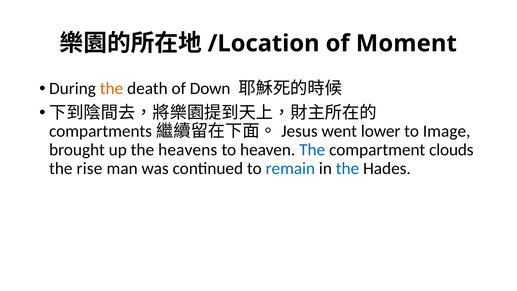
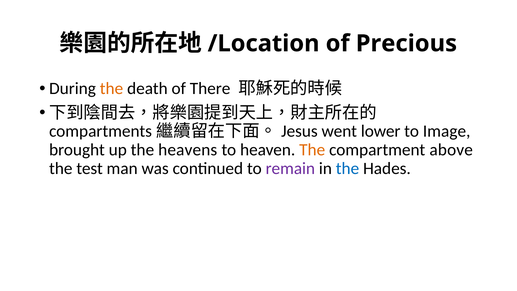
Moment: Moment -> Precious
Down: Down -> There
The at (312, 150) colour: blue -> orange
clouds: clouds -> above
rise: rise -> test
remain colour: blue -> purple
